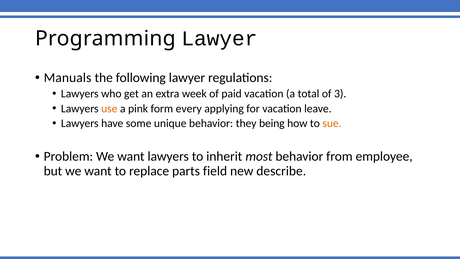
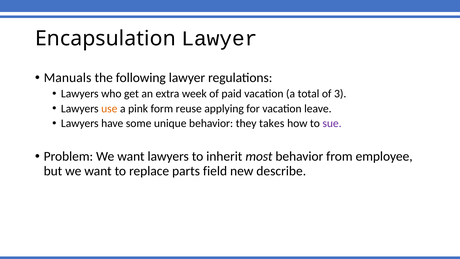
Programming: Programming -> Encapsulation
every: every -> reuse
being: being -> takes
sue colour: orange -> purple
